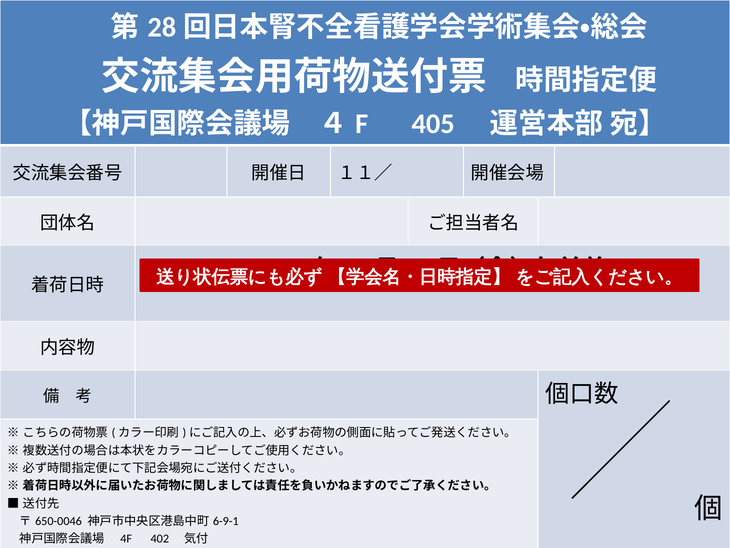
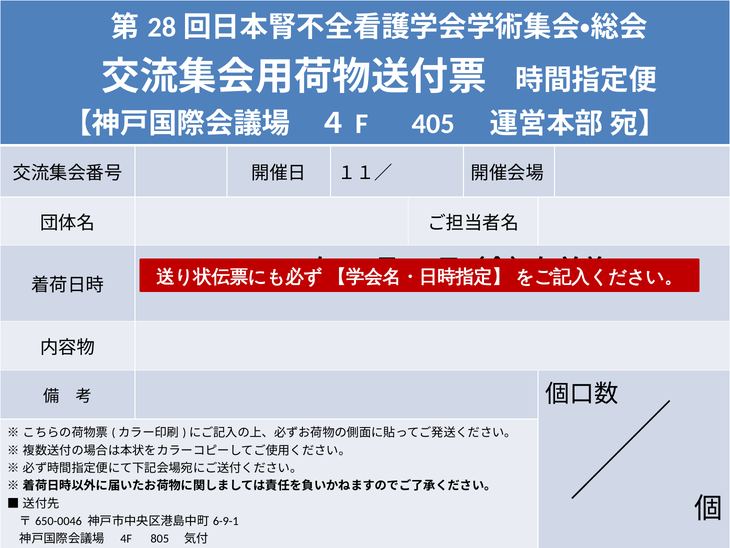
402: 402 -> 805
